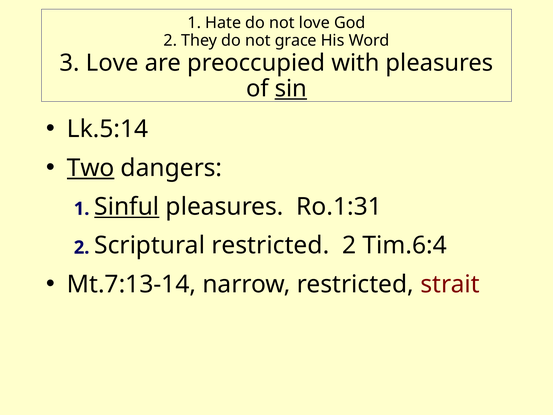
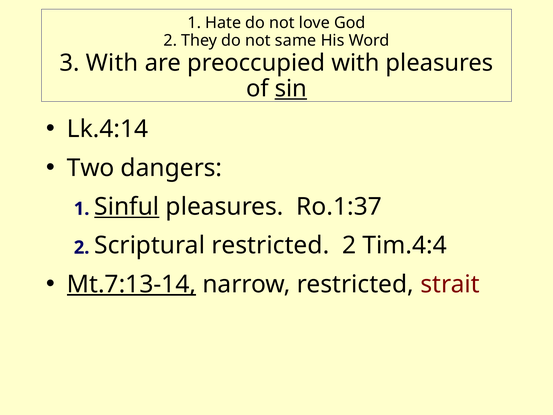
grace: grace -> same
3 Love: Love -> With
Lk.5:14: Lk.5:14 -> Lk.4:14
Two underline: present -> none
Ro.1:31: Ro.1:31 -> Ro.1:37
Tim.6:4: Tim.6:4 -> Tim.4:4
Mt.7:13-14 underline: none -> present
